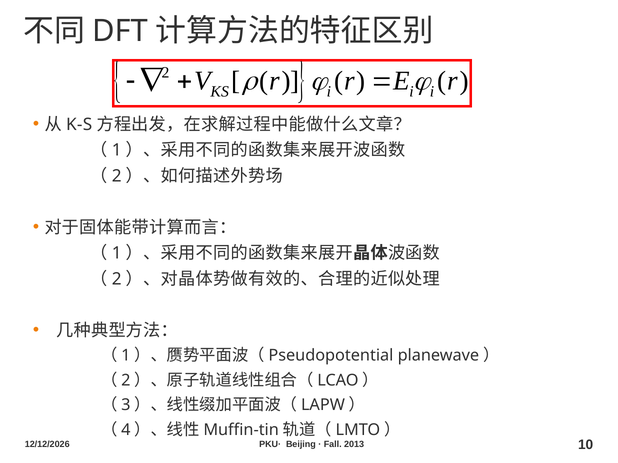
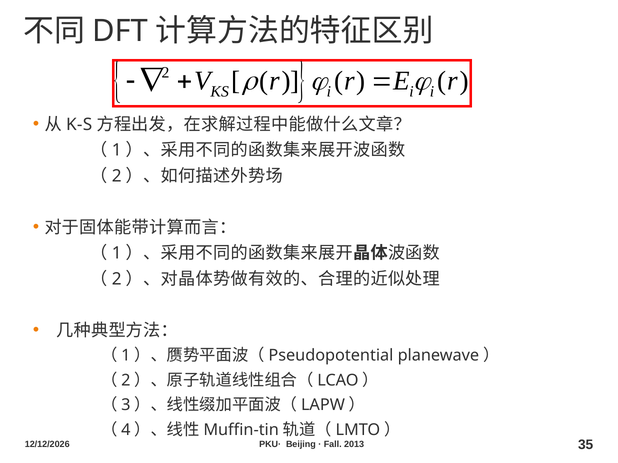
10: 10 -> 35
